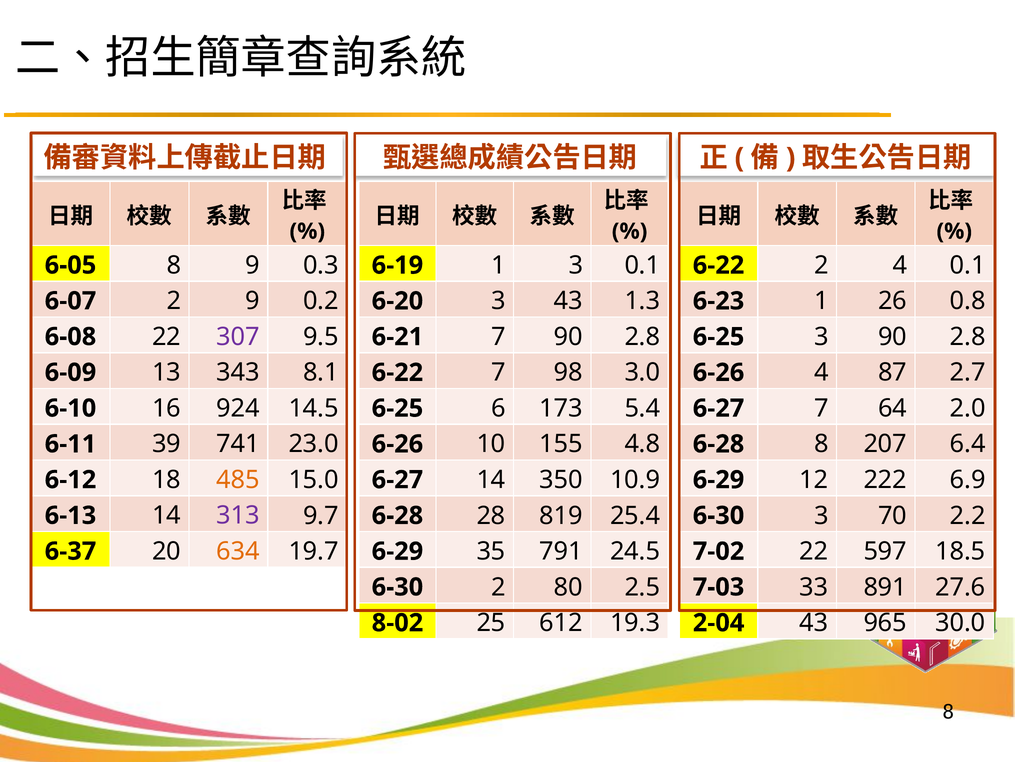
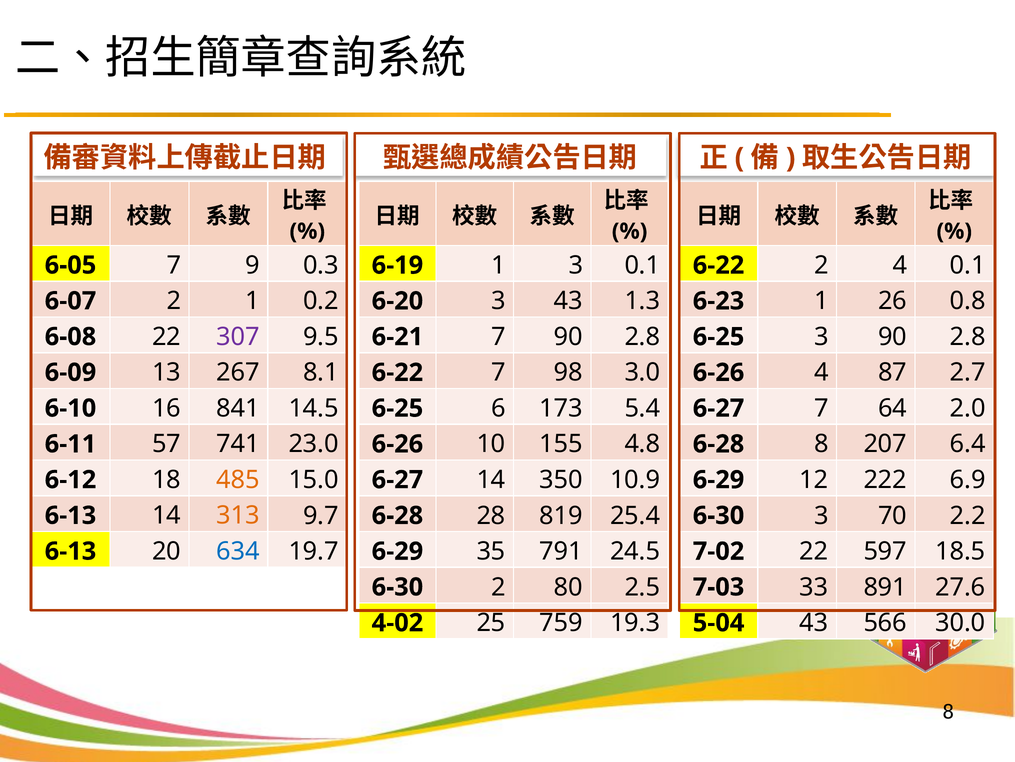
8 at (174, 265): 8 -> 7
2 9: 9 -> 1
343: 343 -> 267
924: 924 -> 841
39: 39 -> 57
313 colour: purple -> orange
6-37 at (71, 551): 6-37 -> 6-13
634 colour: orange -> blue
8-02: 8-02 -> 4-02
612: 612 -> 759
2-04: 2-04 -> 5-04
965: 965 -> 566
